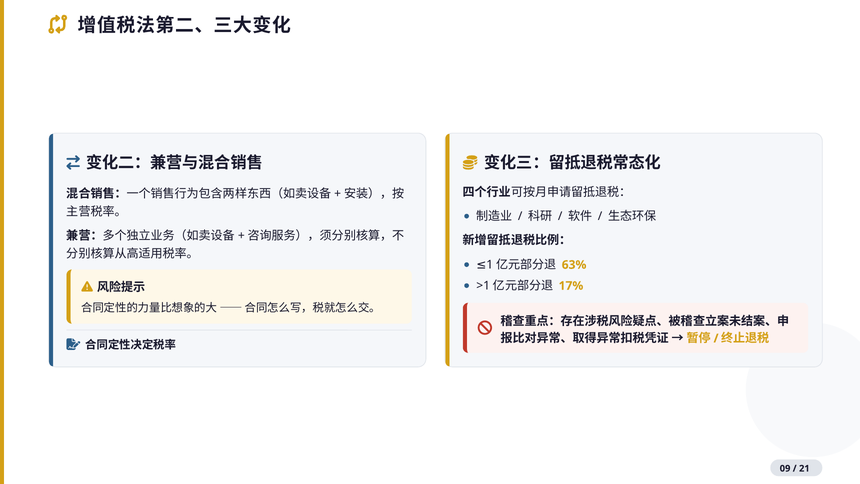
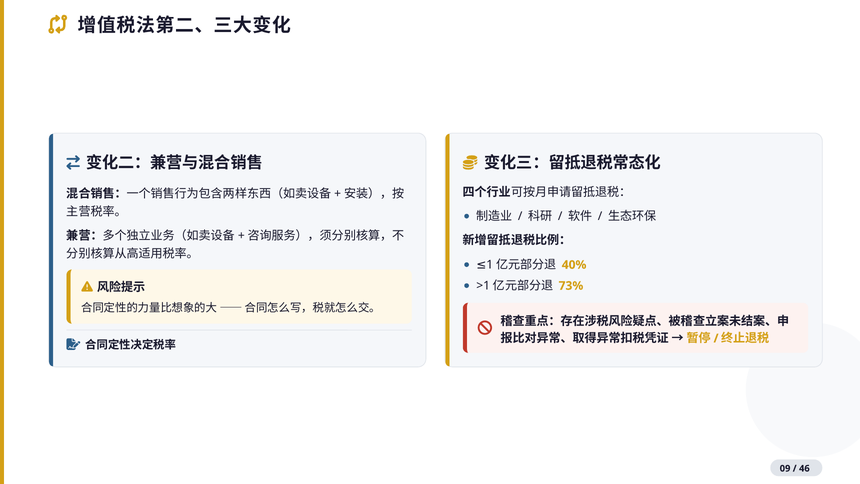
63%: 63% -> 40%
17%: 17% -> 73%
21: 21 -> 46
